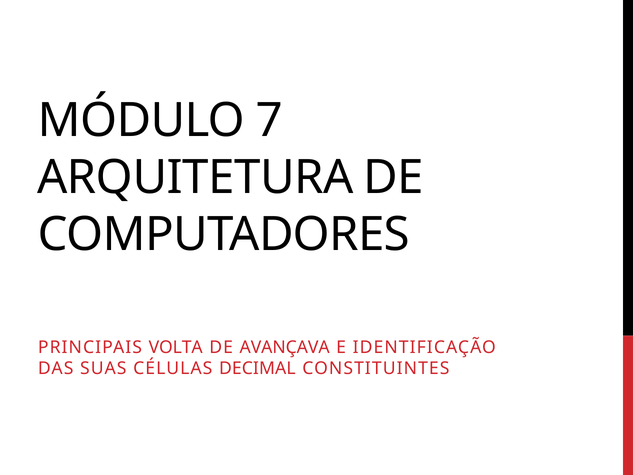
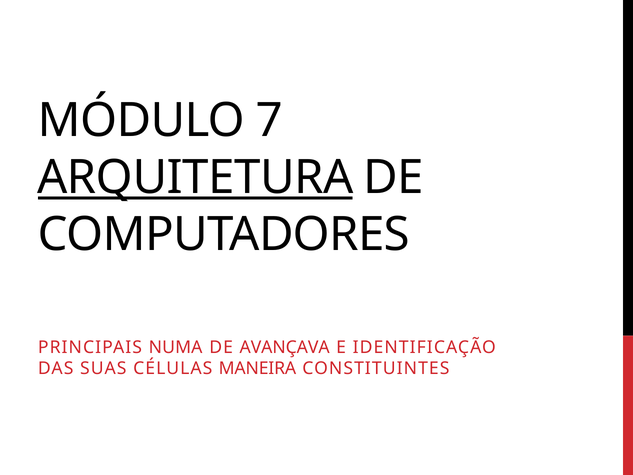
ARQUITETURA underline: none -> present
VOLTA: VOLTA -> NUMA
DECIMAL: DECIMAL -> MANEIRA
